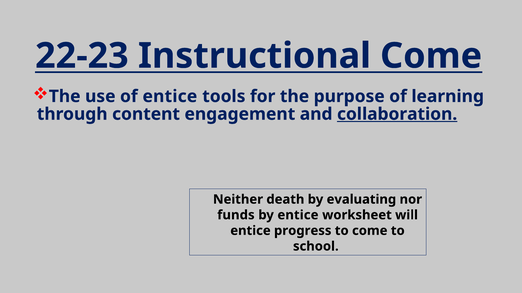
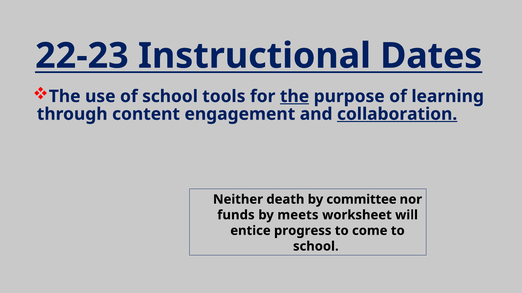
Instructional Come: Come -> Dates
of entice: entice -> school
the at (295, 97) underline: none -> present
evaluating: evaluating -> committee
by entice: entice -> meets
